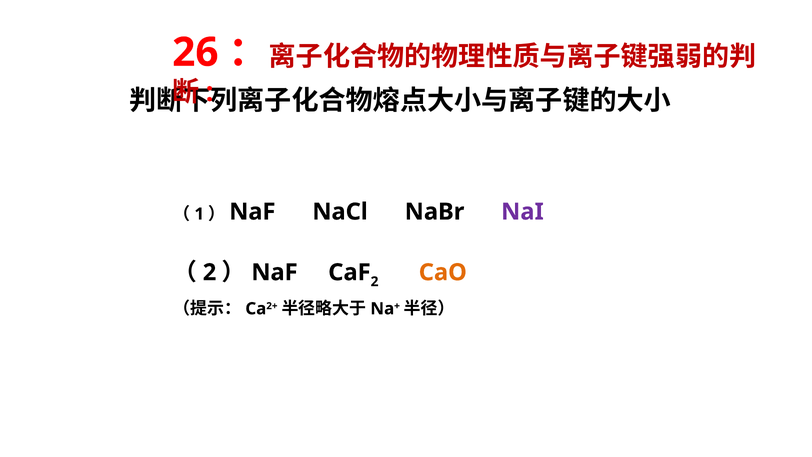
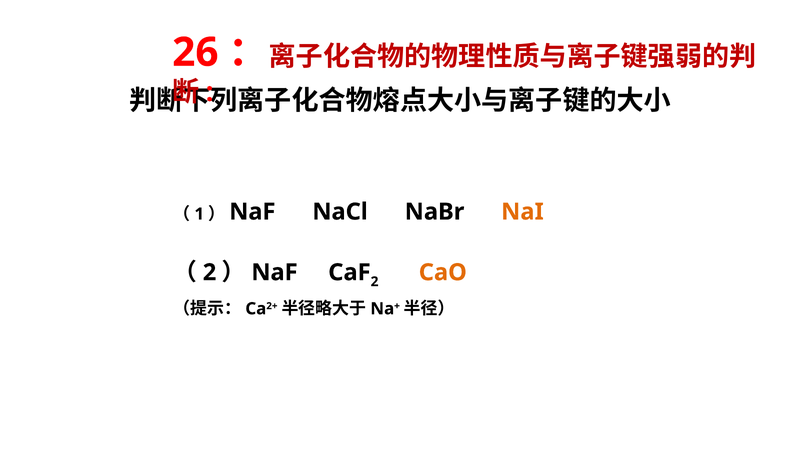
NaI colour: purple -> orange
